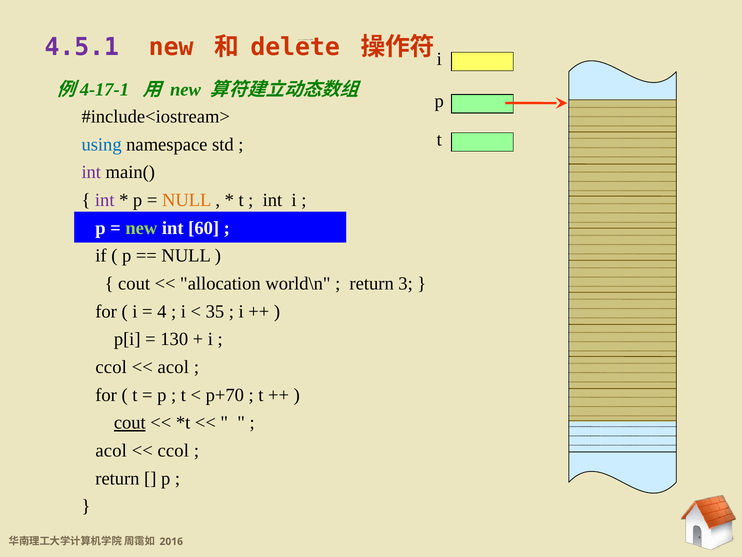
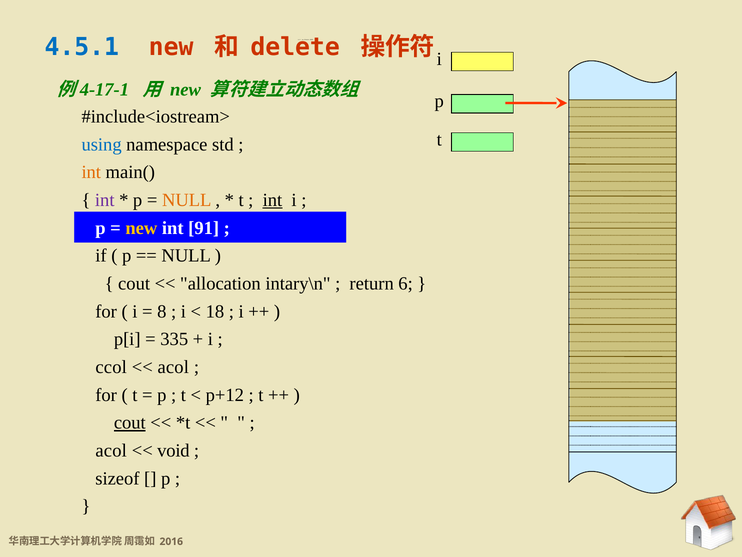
4.5.1 at (82, 47) colour: purple -> blue
int at (91, 172) colour: purple -> orange
int at (272, 200) underline: none -> present
new at (141, 228) colour: light green -> yellow
60: 60 -> 91
world\n: world\n -> intary\n
3: 3 -> 6
4: 4 -> 8
35: 35 -> 18
130: 130 -> 335
p+70: p+70 -> p+12
ccol at (173, 450): ccol -> void
return at (117, 478): return -> sizeof
